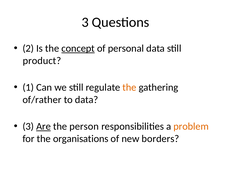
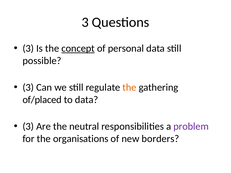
2 at (28, 48): 2 -> 3
product: product -> possible
1 at (28, 88): 1 -> 3
of/rather: of/rather -> of/placed
Are underline: present -> none
person: person -> neutral
problem colour: orange -> purple
